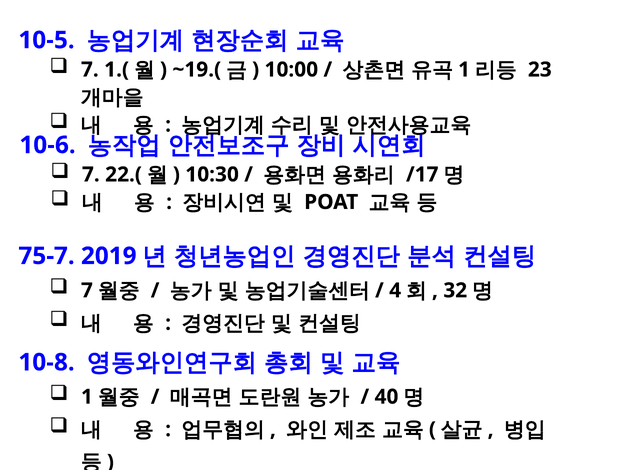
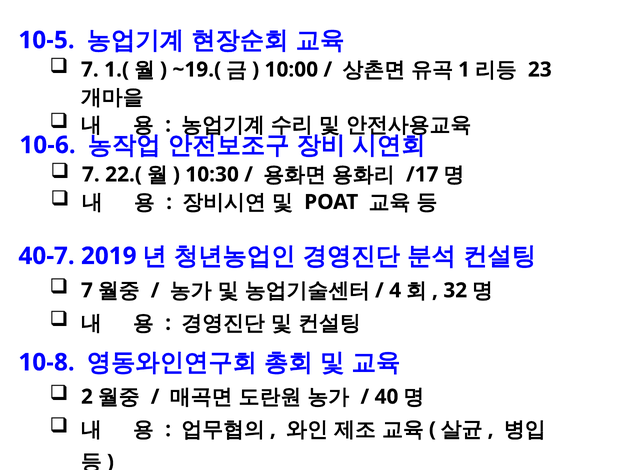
75-7: 75-7 -> 40-7
1 at (87, 396): 1 -> 2
